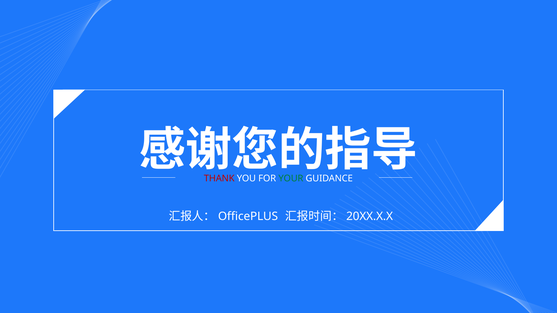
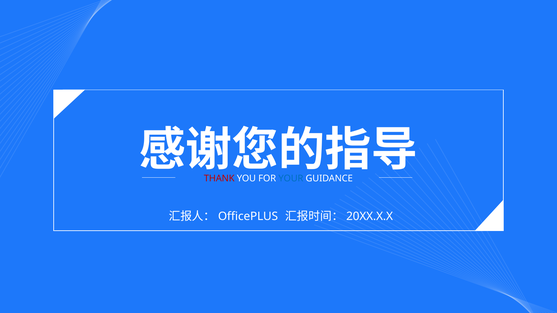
YOUR colour: green -> blue
